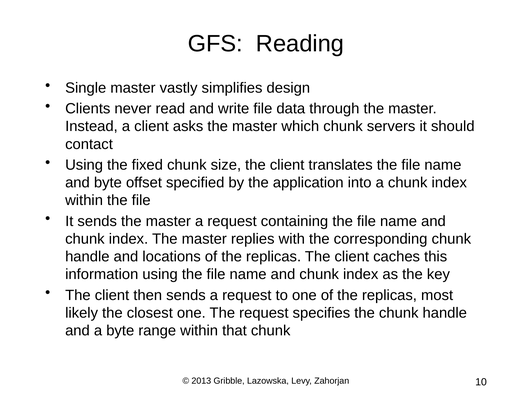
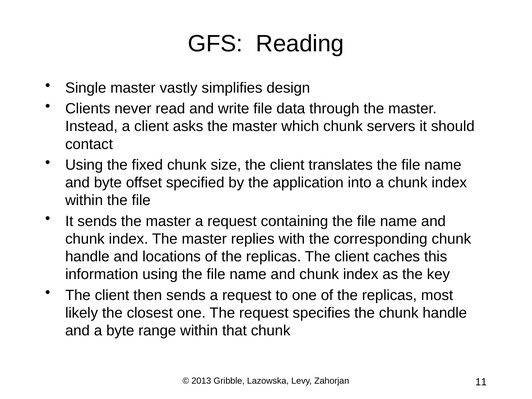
10: 10 -> 11
